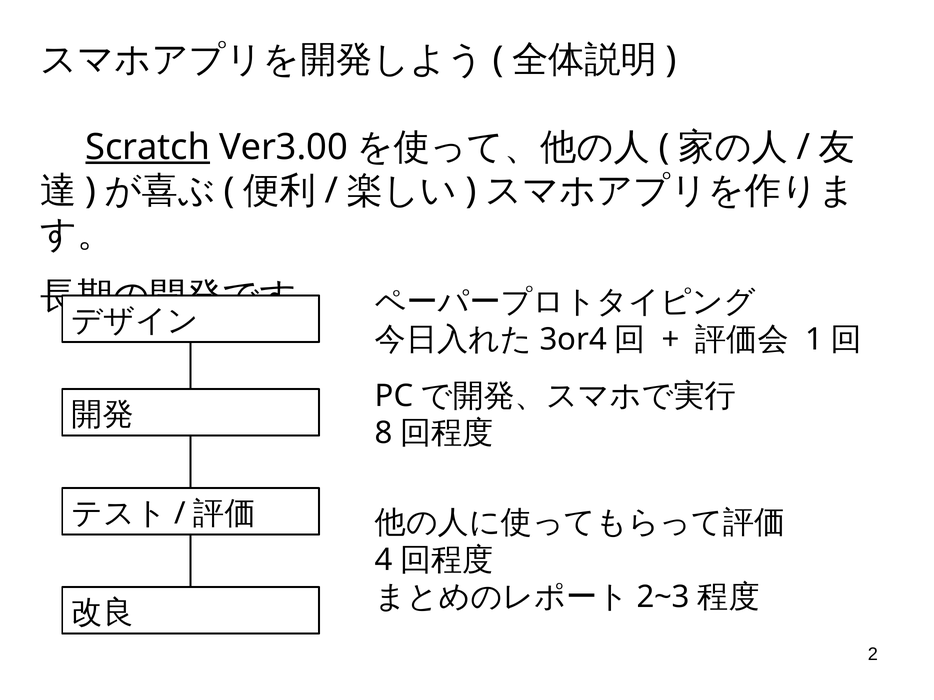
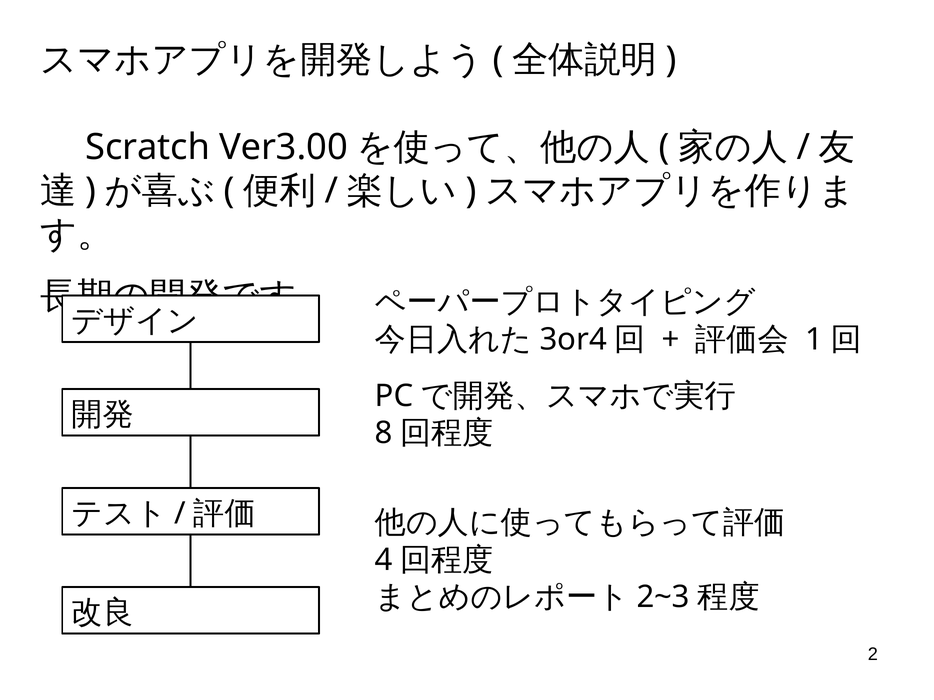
Scratch underline: present -> none
